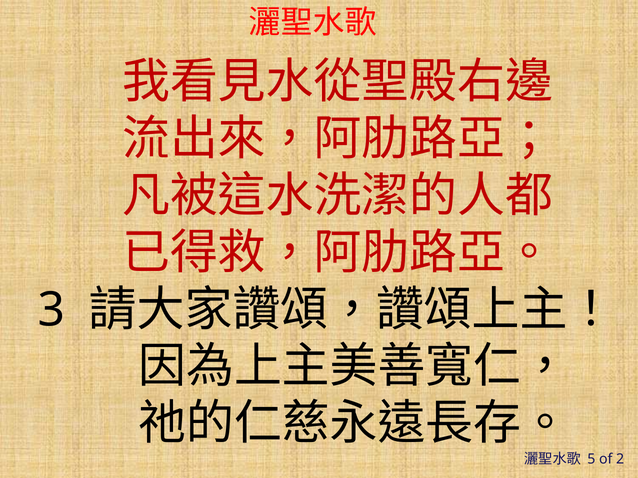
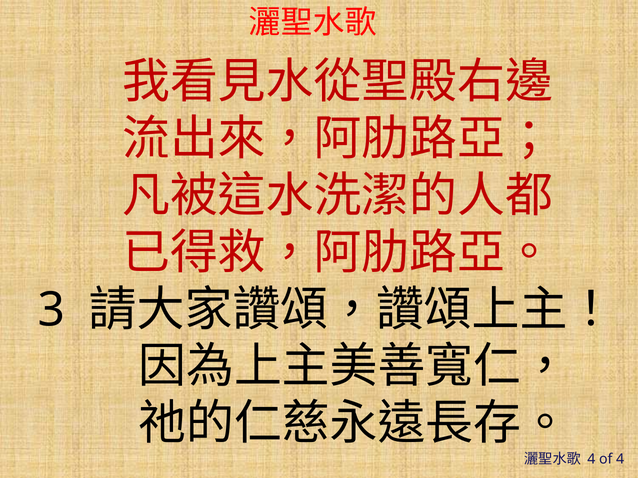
5 at (591, 459): 5 -> 4
of 2: 2 -> 4
